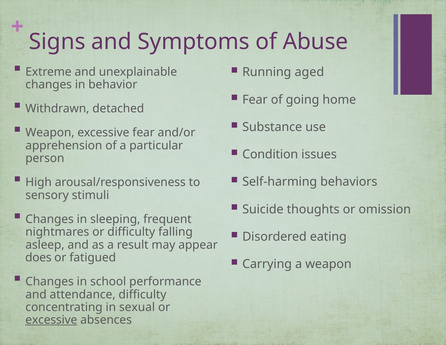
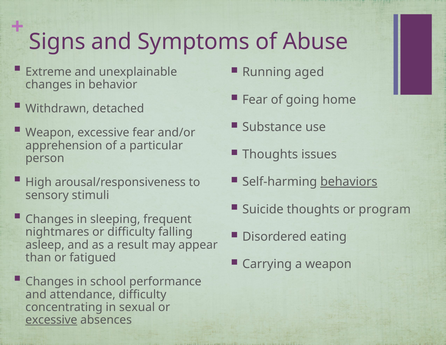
Condition at (270, 154): Condition -> Thoughts
behaviors underline: none -> present
omission: omission -> program
does: does -> than
